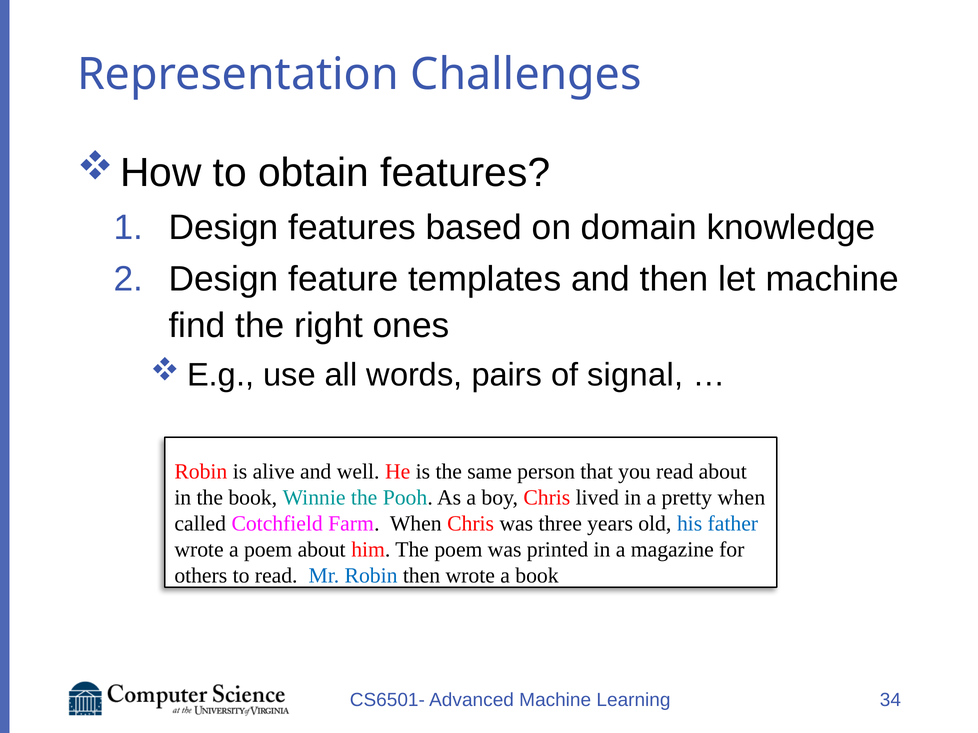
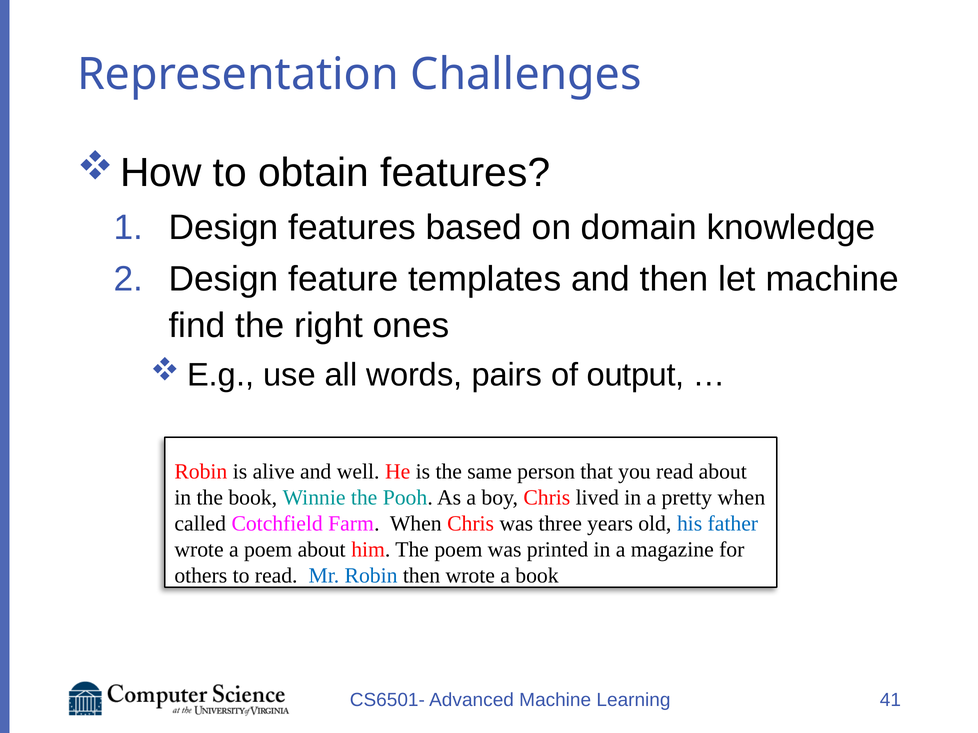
signal: signal -> output
34: 34 -> 41
